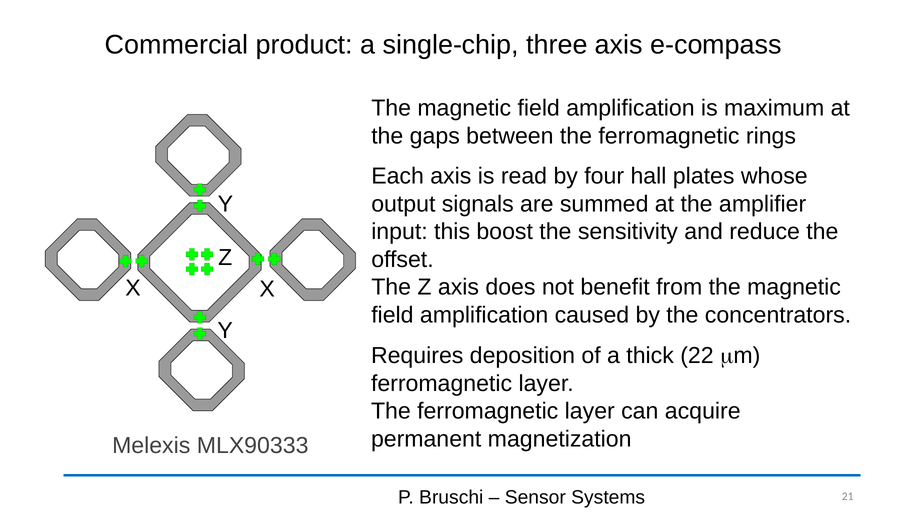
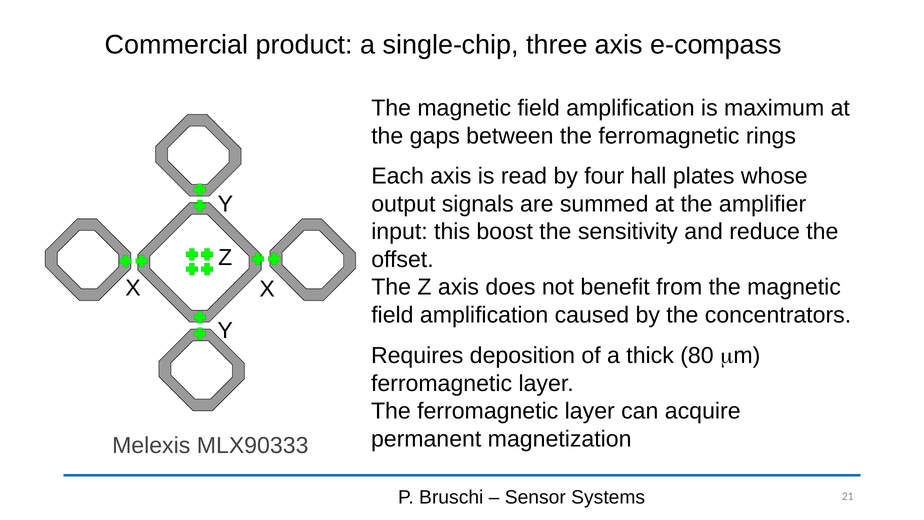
22: 22 -> 80
